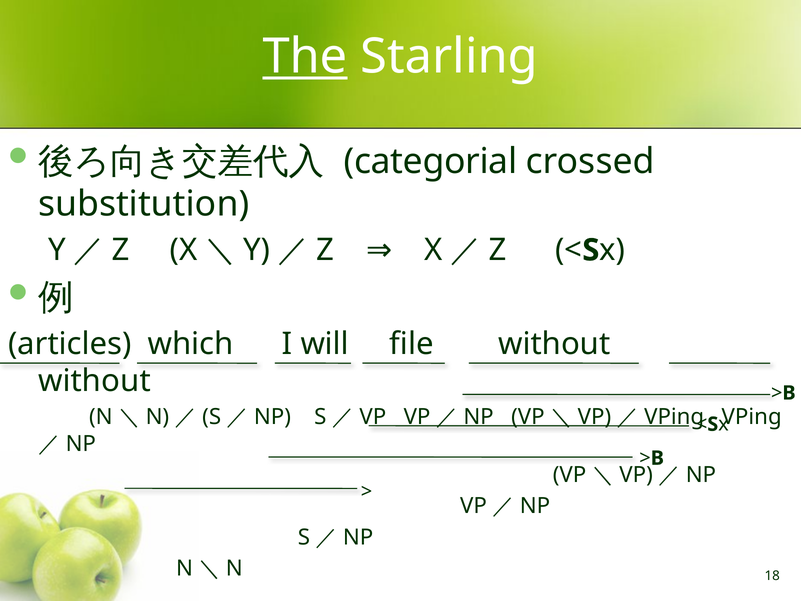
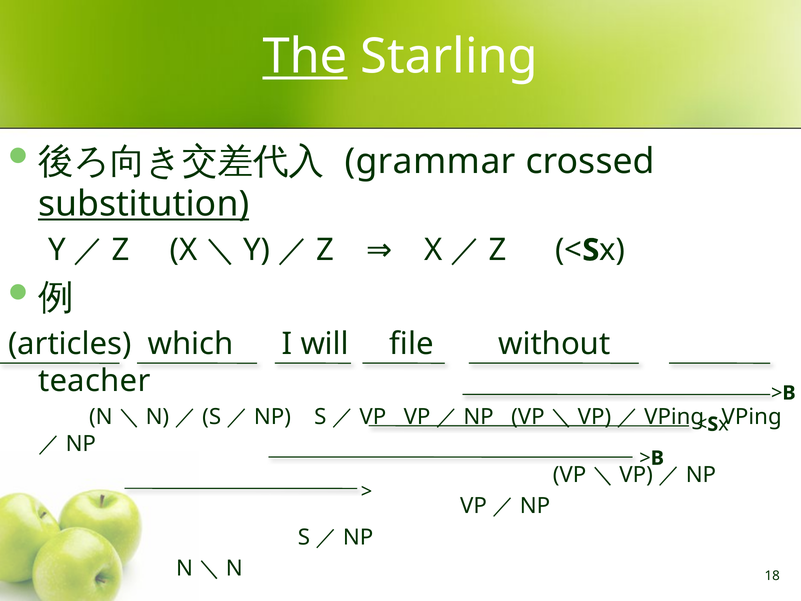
categorial: categorial -> grammar
substitution underline: none -> present
without at (94, 381): without -> teacher
